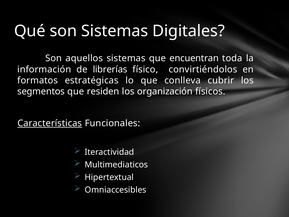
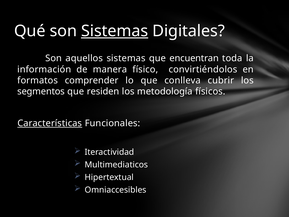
Sistemas at (115, 31) underline: none -> present
librerías: librerías -> manera
estratégicas: estratégicas -> comprender
organización: organización -> metodología
